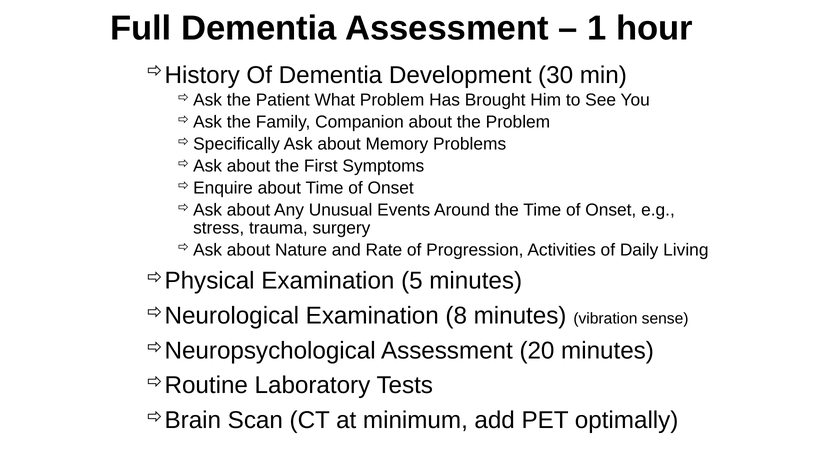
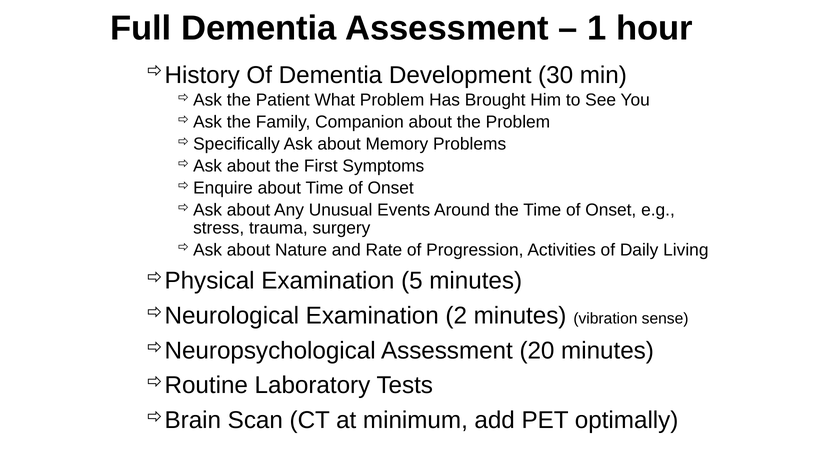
8: 8 -> 2
